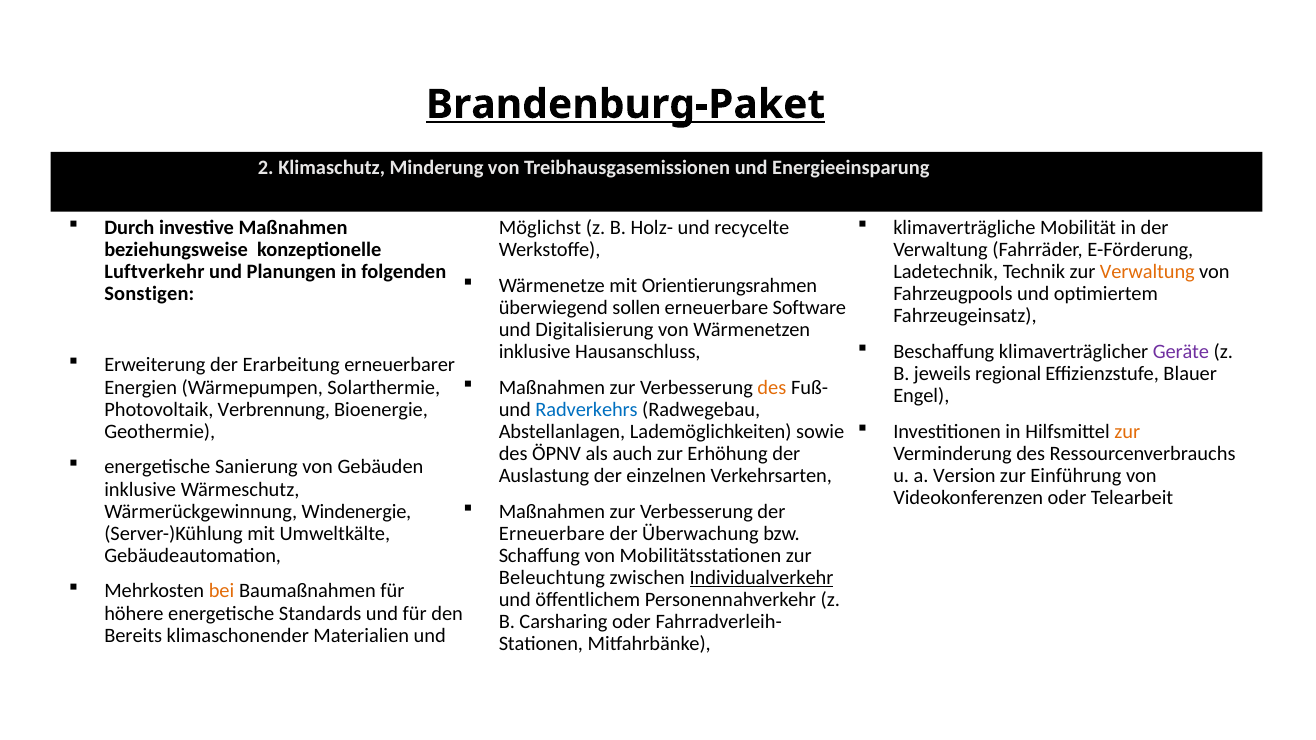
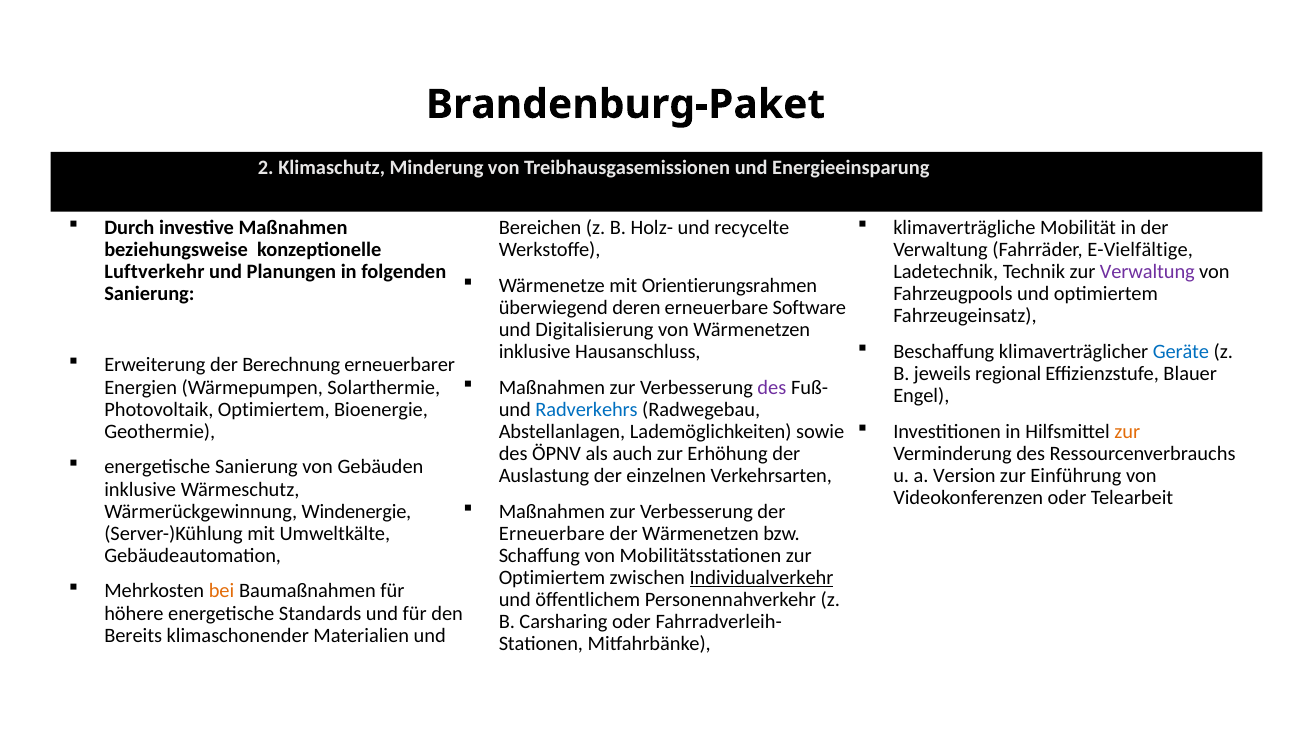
Brandenburg-Paket underline: present -> none
Möglichst: Möglichst -> Bereichen
E-Förderung: E-Förderung -> E-Vielfältige
Verwaltung at (1147, 272) colour: orange -> purple
Sonstigen at (149, 294): Sonstigen -> Sanierung
sollen: sollen -> deren
Geräte colour: purple -> blue
Erarbeitung: Erarbeitung -> Berechnung
des at (772, 387) colour: orange -> purple
Photovoltaik Verbrennung: Verbrennung -> Optimiertem
der Überwachung: Überwachung -> Wärmenetzen
Beleuchtung at (552, 578): Beleuchtung -> Optimiertem
